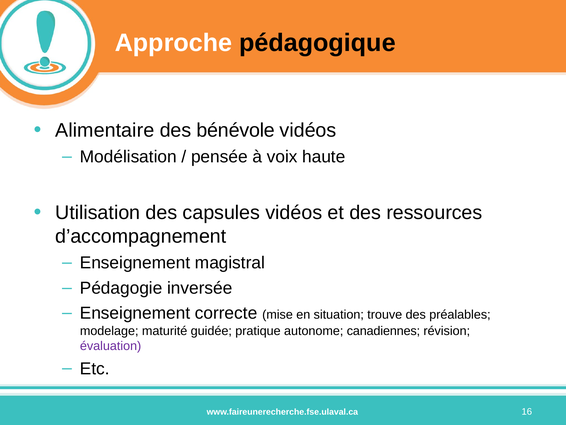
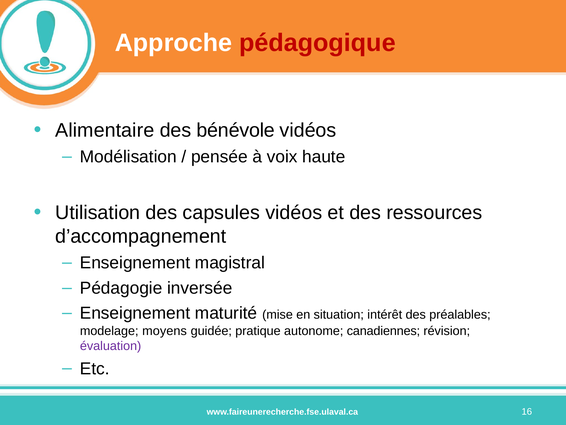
pédagogique colour: black -> red
correcte: correcte -> maturité
trouve: trouve -> intérêt
maturité: maturité -> moyens
